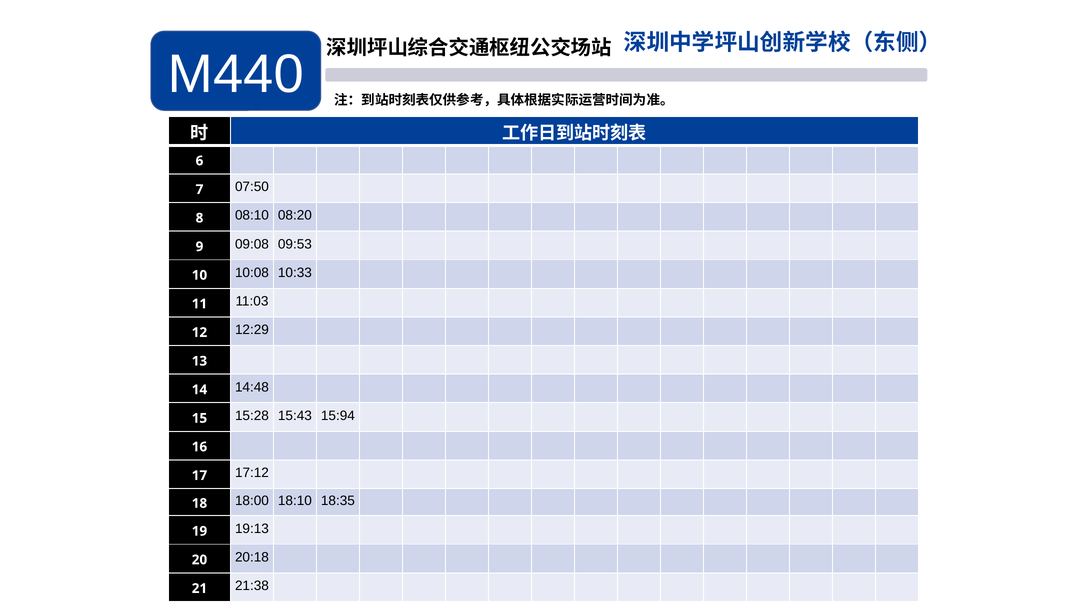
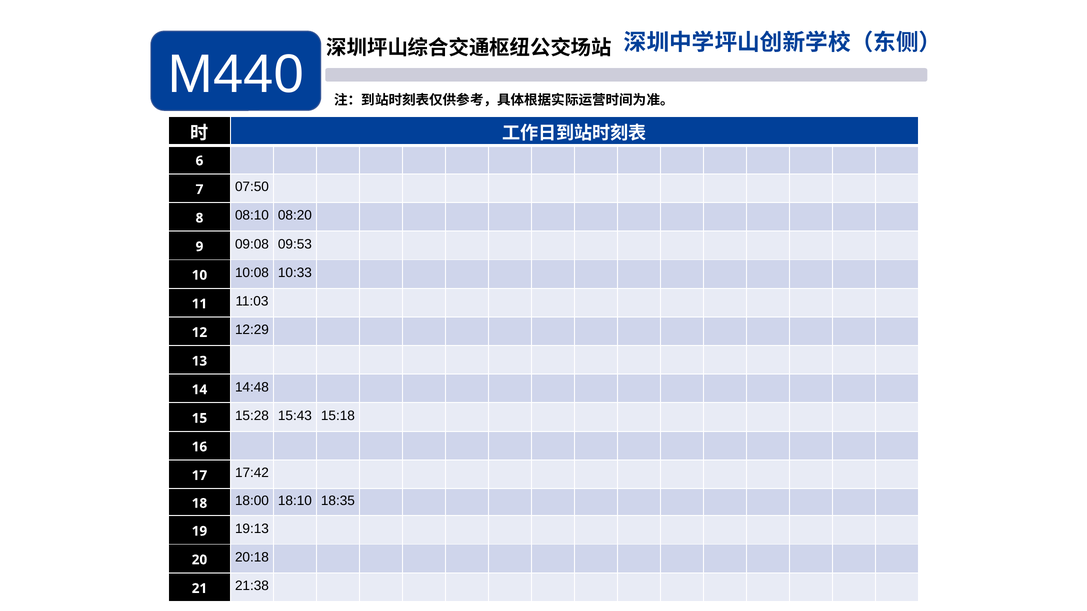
15:94: 15:94 -> 15:18
17:12: 17:12 -> 17:42
